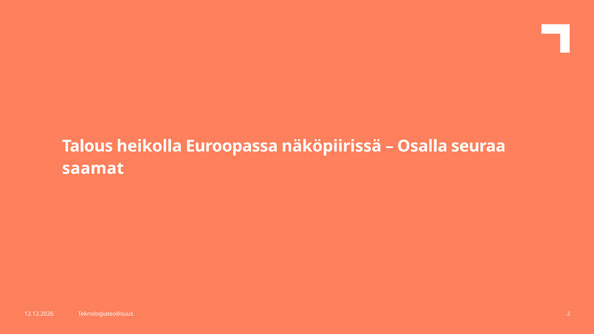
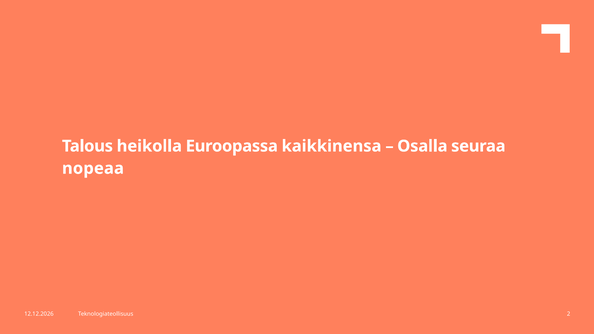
näköpiirissä: näköpiirissä -> kaikkinensa
saamat: saamat -> nopeaa
